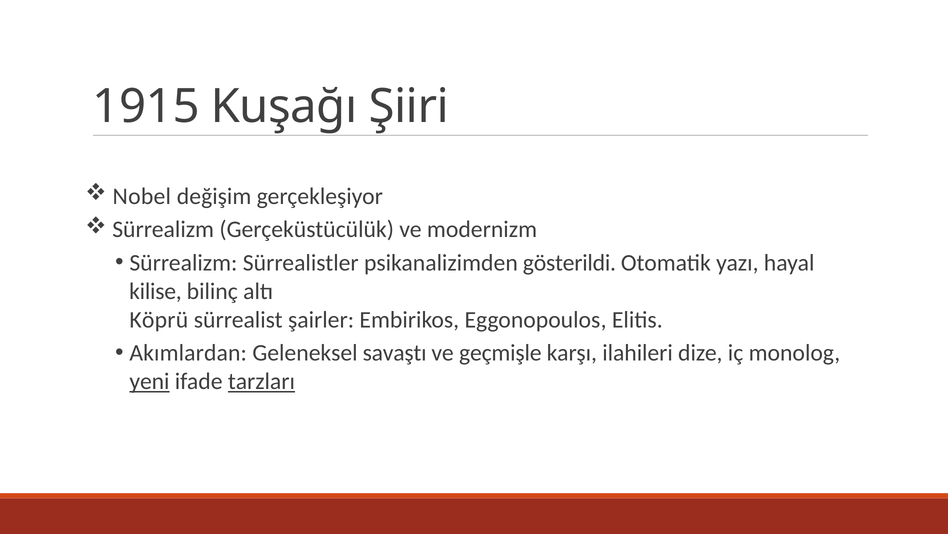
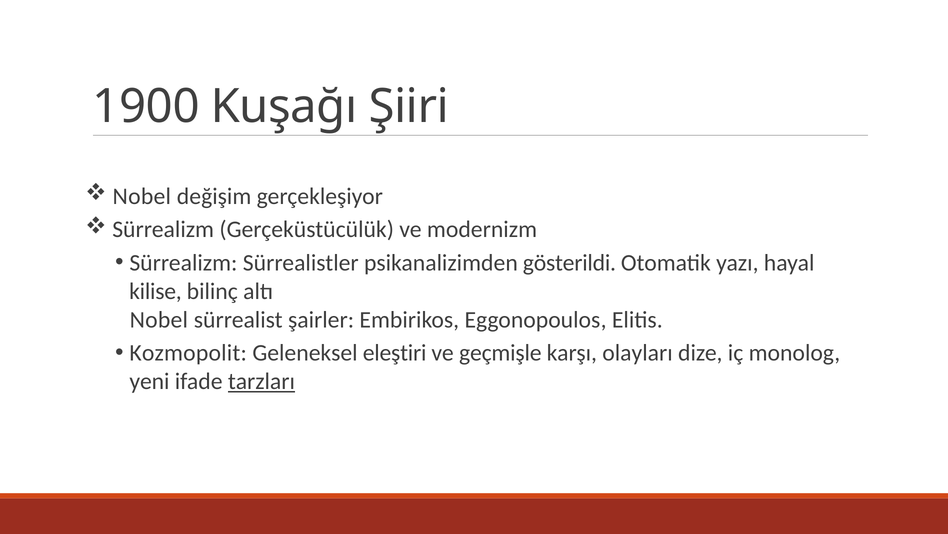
1915: 1915 -> 1900
Köprü at (159, 319): Köprü -> Nobel
Akımlardan: Akımlardan -> Kozmopolit
savaştı: savaştı -> eleştiri
ilahileri: ilahileri -> olayları
yeni underline: present -> none
